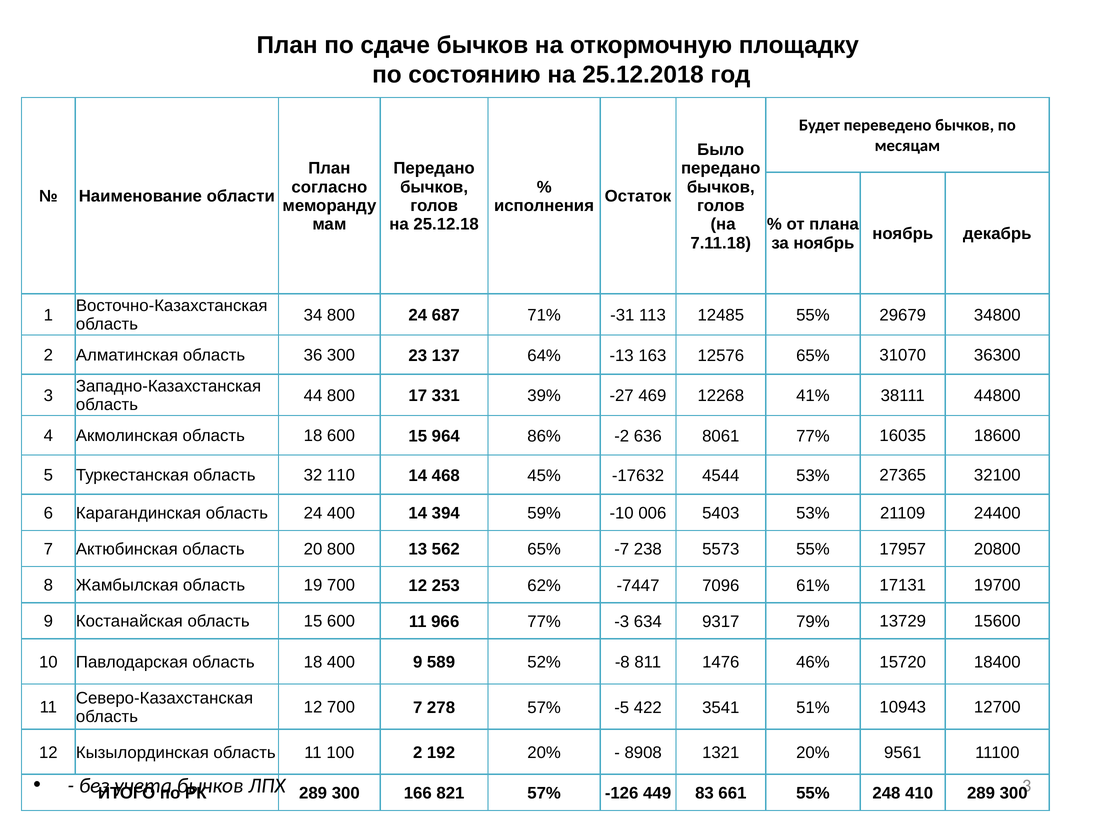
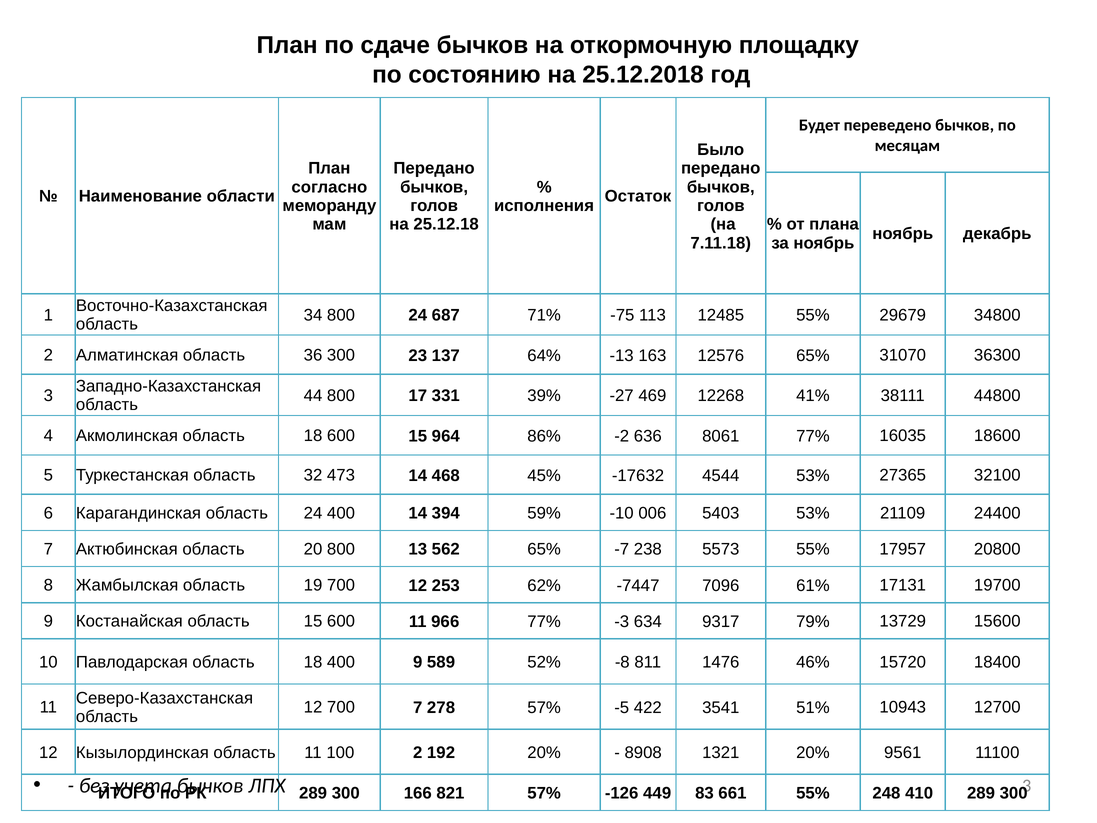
-31: -31 -> -75
110: 110 -> 473
